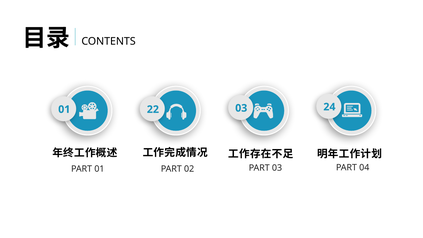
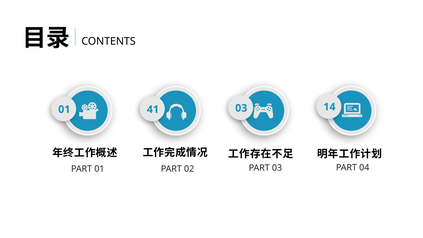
22: 22 -> 41
24: 24 -> 14
